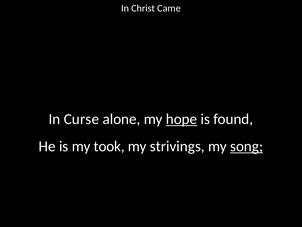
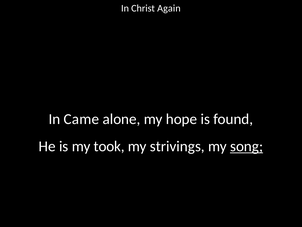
Came: Came -> Again
Curse: Curse -> Came
hope underline: present -> none
